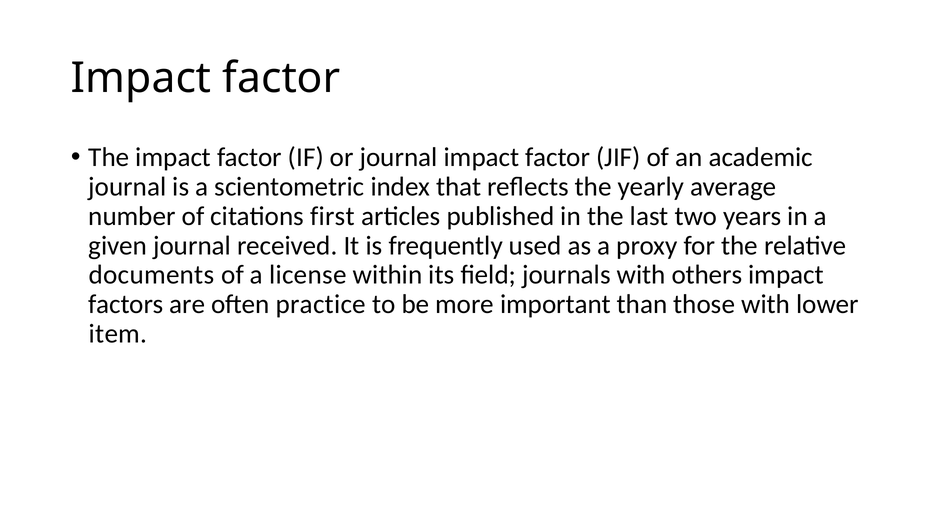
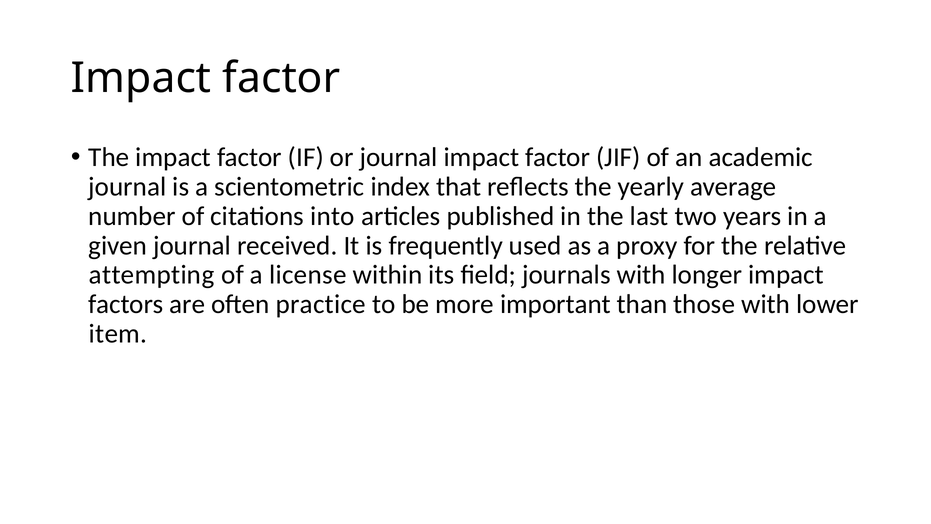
first: first -> into
documents: documents -> attempting
others: others -> longer
